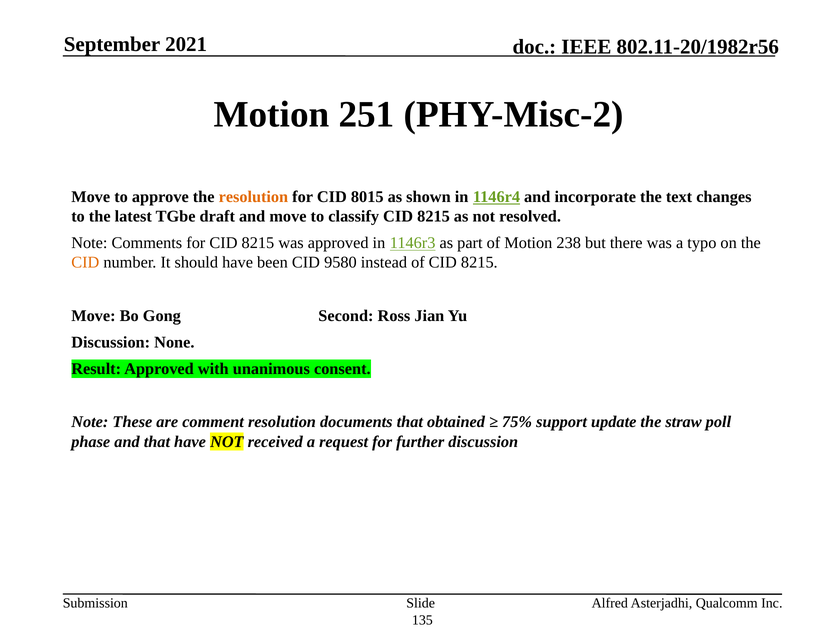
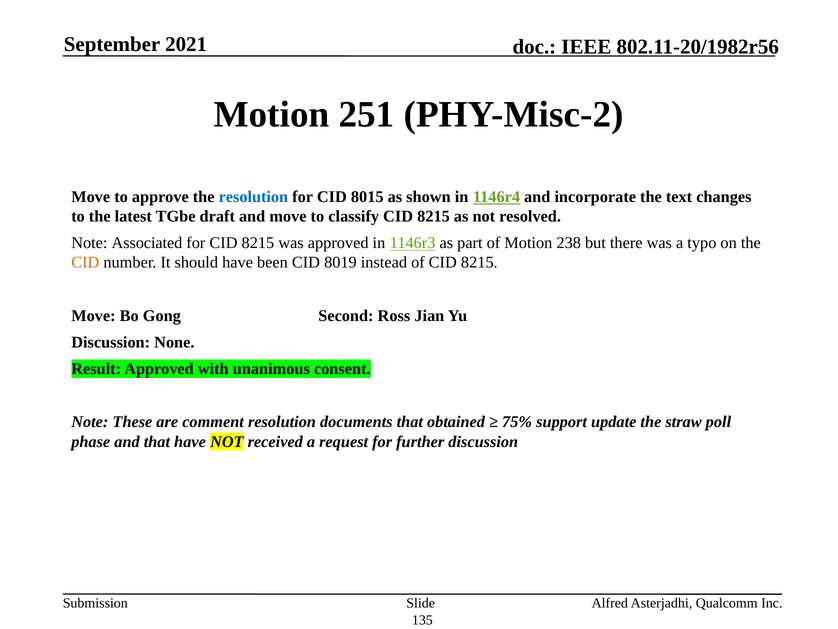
resolution at (253, 197) colour: orange -> blue
Comments: Comments -> Associated
9580: 9580 -> 8019
